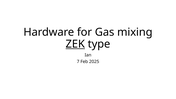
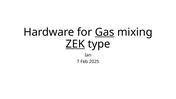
Gas underline: none -> present
